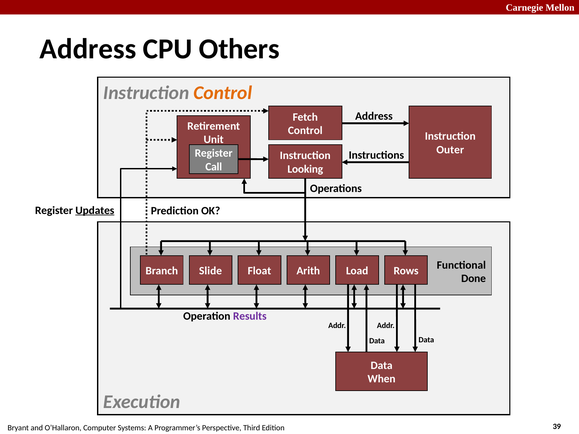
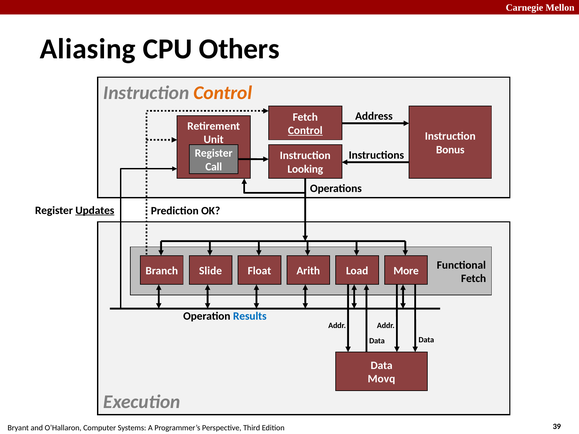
Address at (88, 49): Address -> Aliasing
Control at (305, 131) underline: none -> present
Outer: Outer -> Bonus
Rows: Rows -> More
Done at (474, 279): Done -> Fetch
Results colour: purple -> blue
When: When -> Movq
